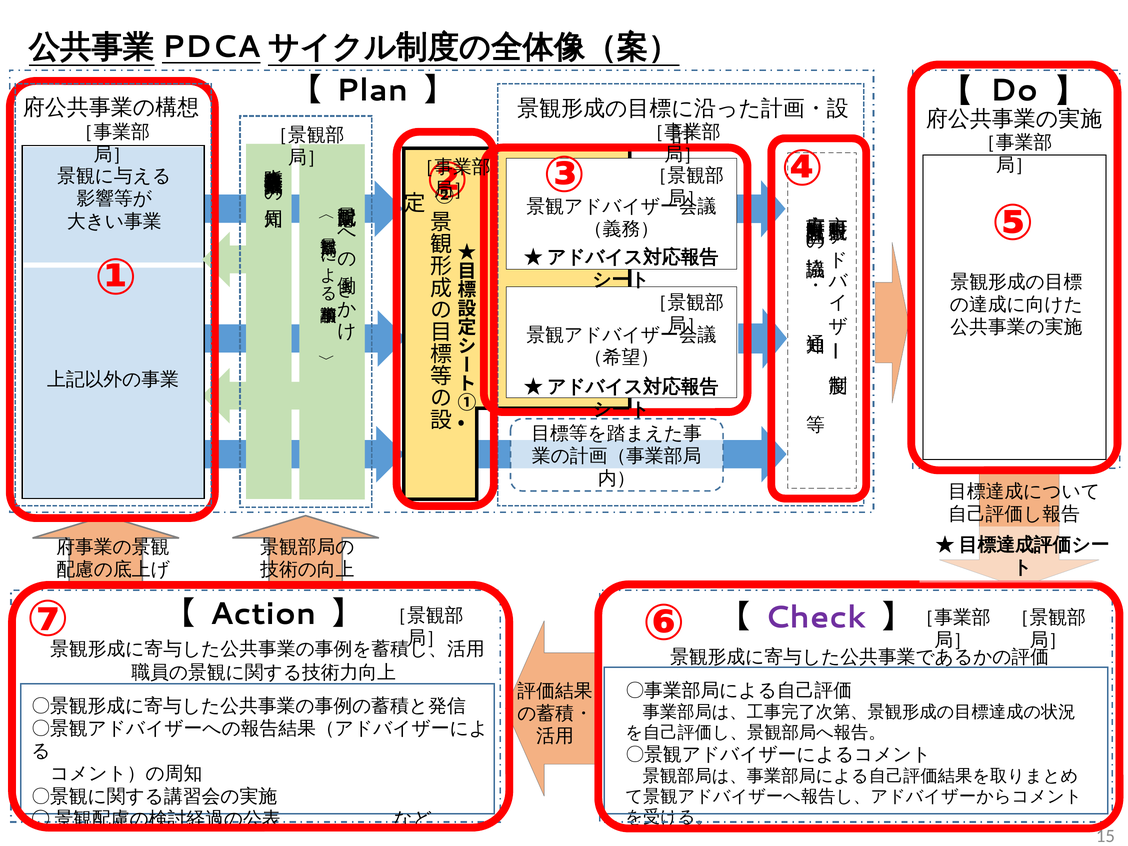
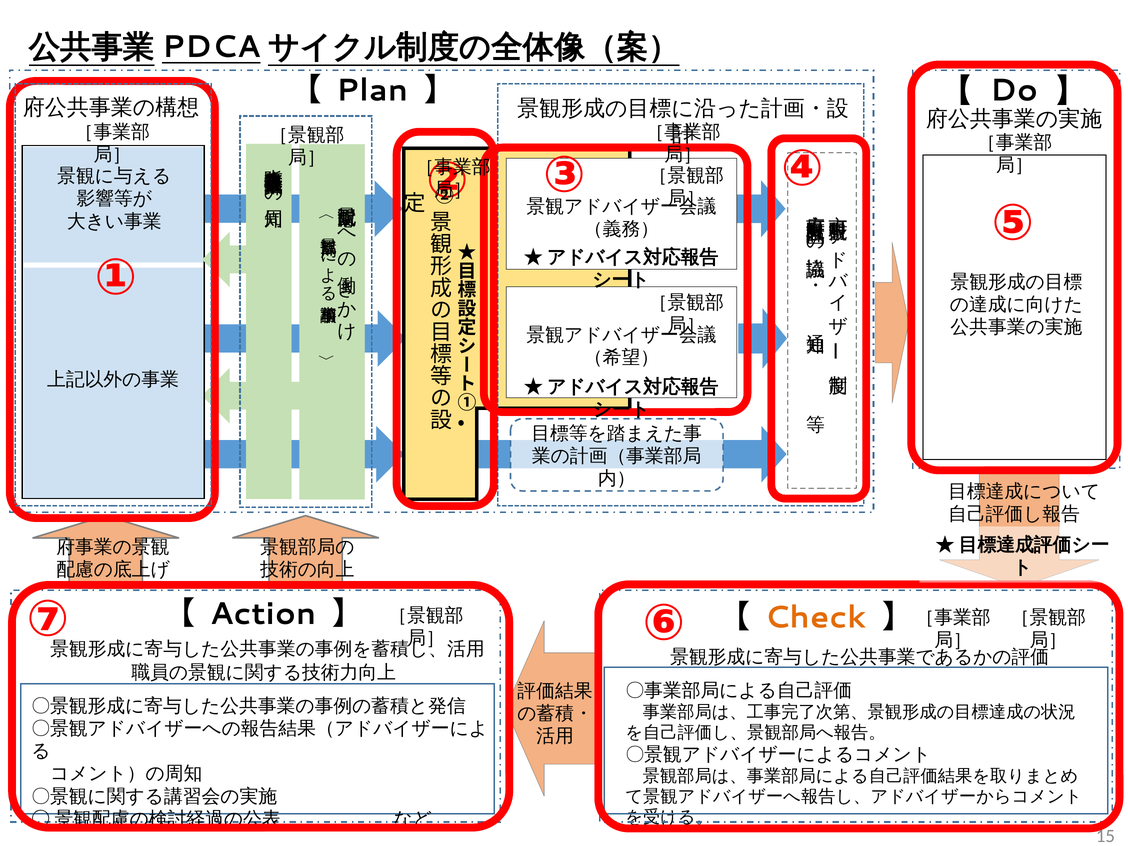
Check colour: purple -> orange
